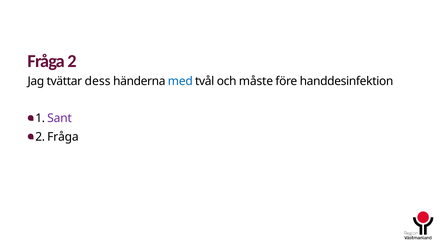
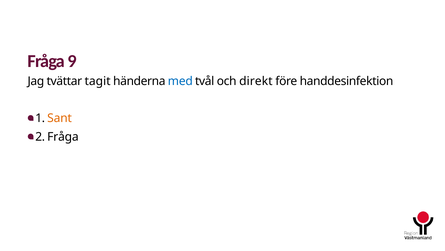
Fråga 2: 2 -> 9
dess: dess -> tagit
måste: måste -> direkt
Sant colour: purple -> orange
